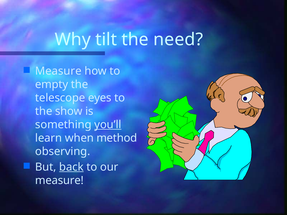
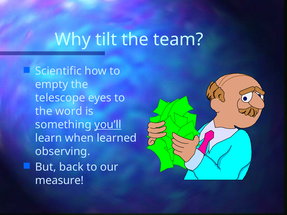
need: need -> team
Measure at (58, 71): Measure -> Scientific
show: show -> word
method: method -> learned
back underline: present -> none
